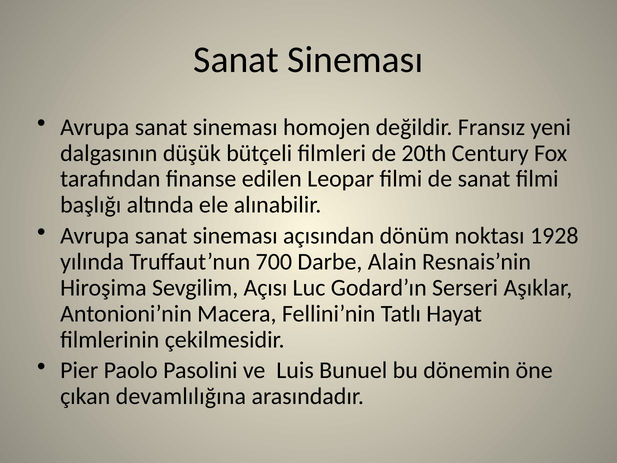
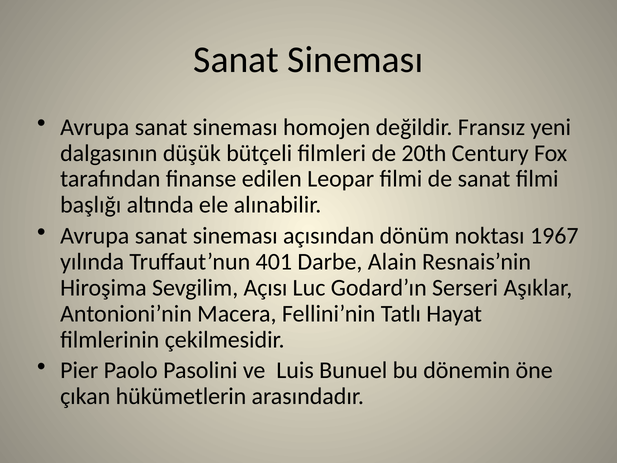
1928: 1928 -> 1967
700: 700 -> 401
devamlılığına: devamlılığına -> hükümetlerin
